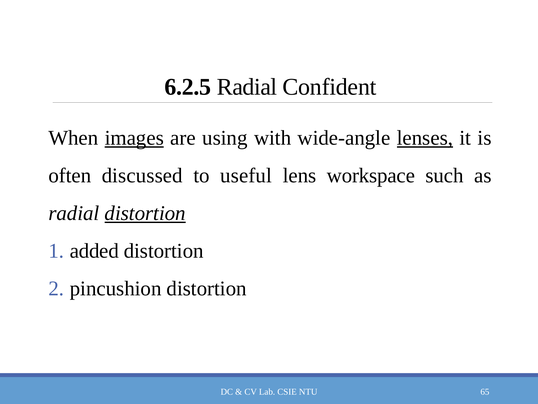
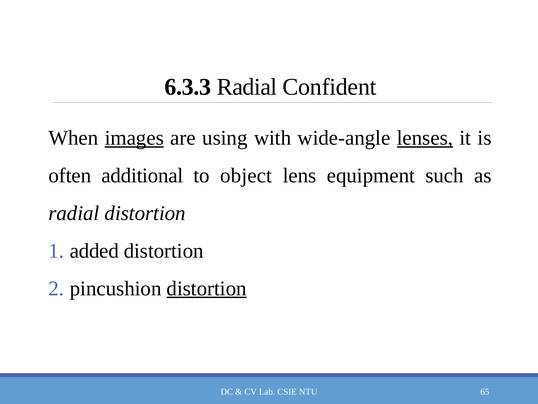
6.2.5: 6.2.5 -> 6.3.3
discussed: discussed -> additional
useful: useful -> object
workspace: workspace -> equipment
distortion at (145, 213) underline: present -> none
distortion at (207, 288) underline: none -> present
